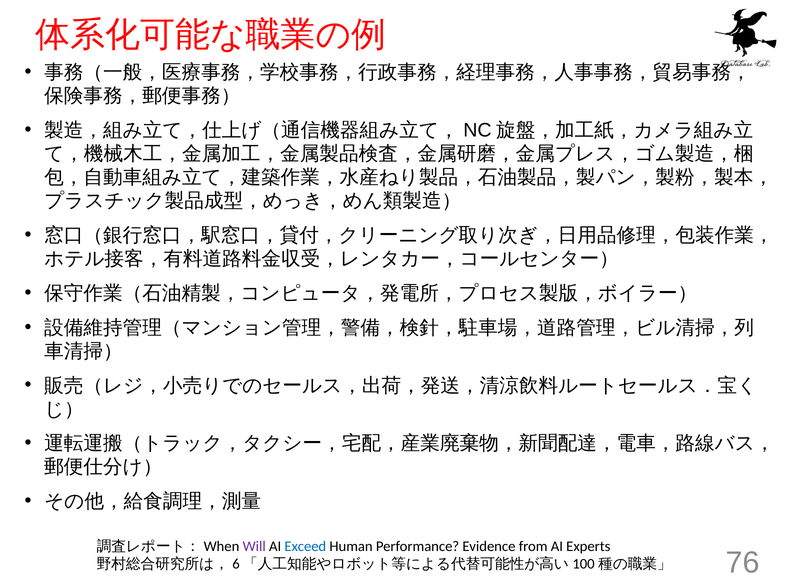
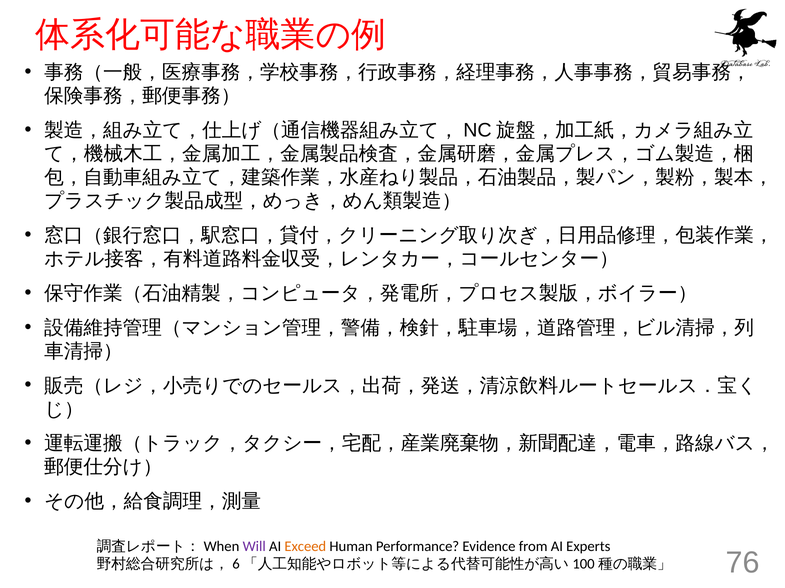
Exceed colour: blue -> orange
